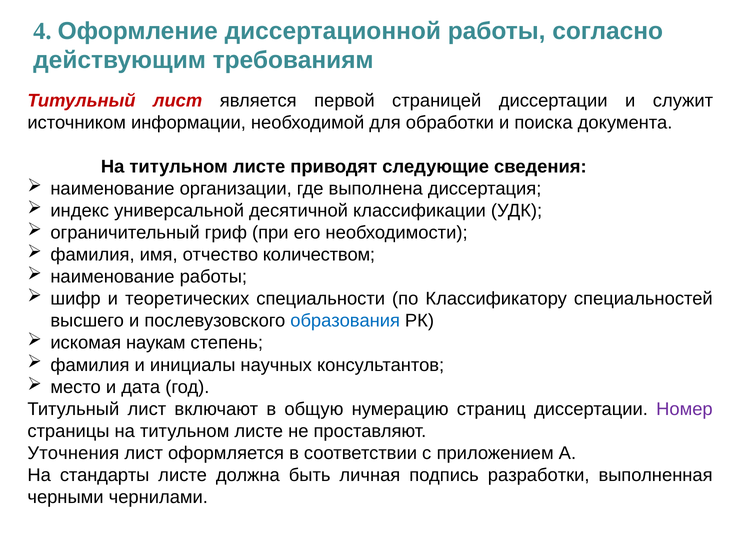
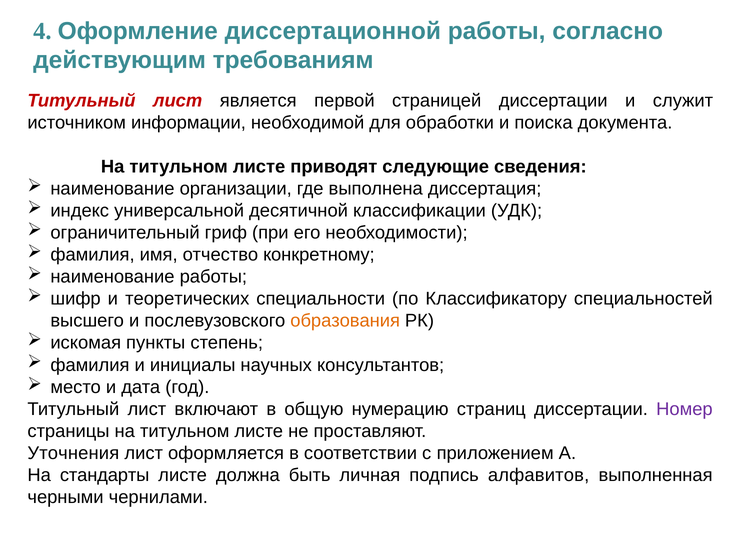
количеством: количеством -> конкретному
образования colour: blue -> orange
наукам: наукам -> пункты
разработки: разработки -> алфавитов
